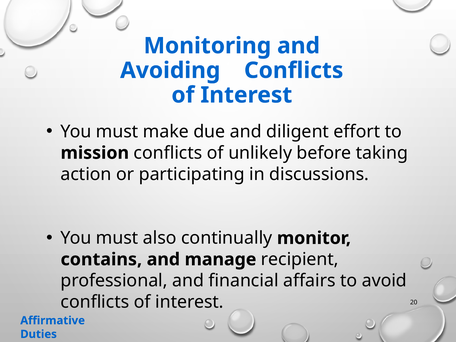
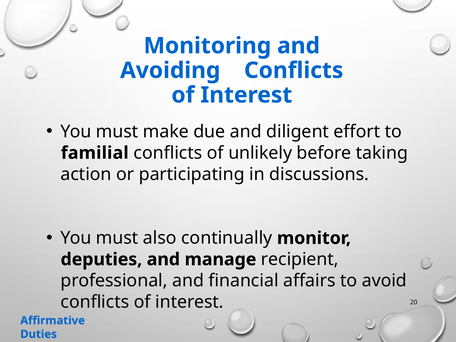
mission: mission -> familial
contains: contains -> deputies
